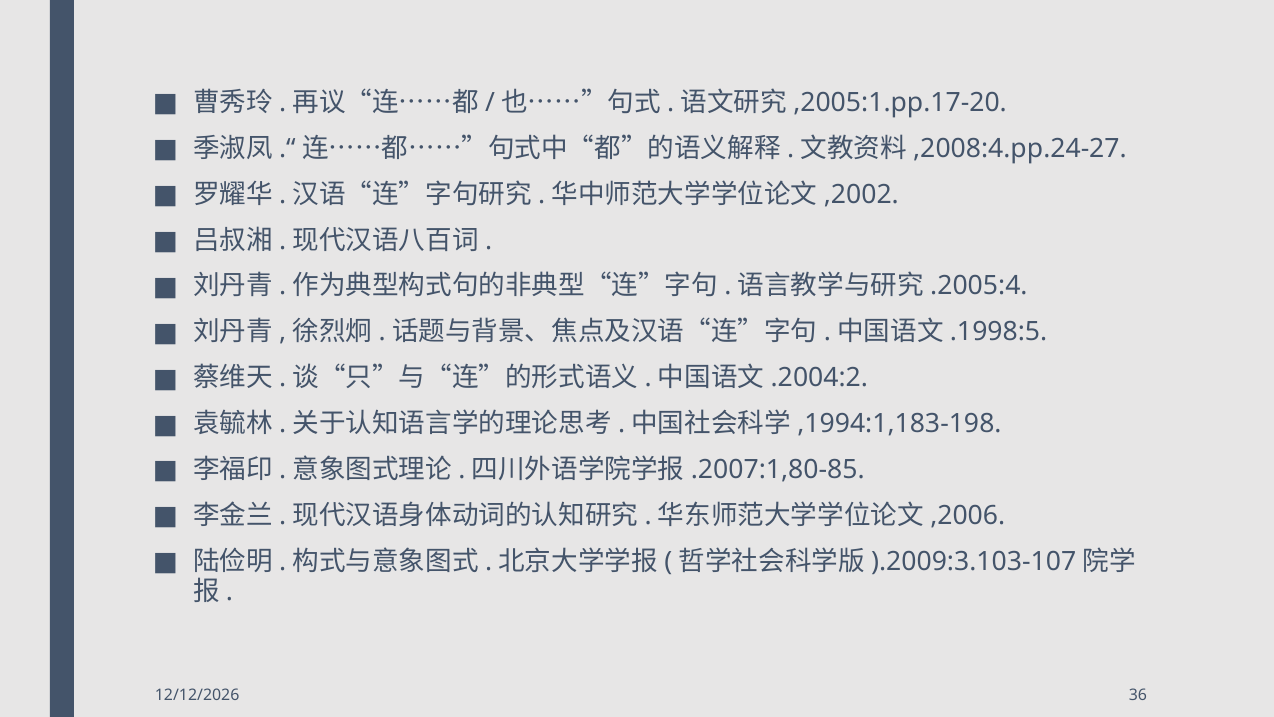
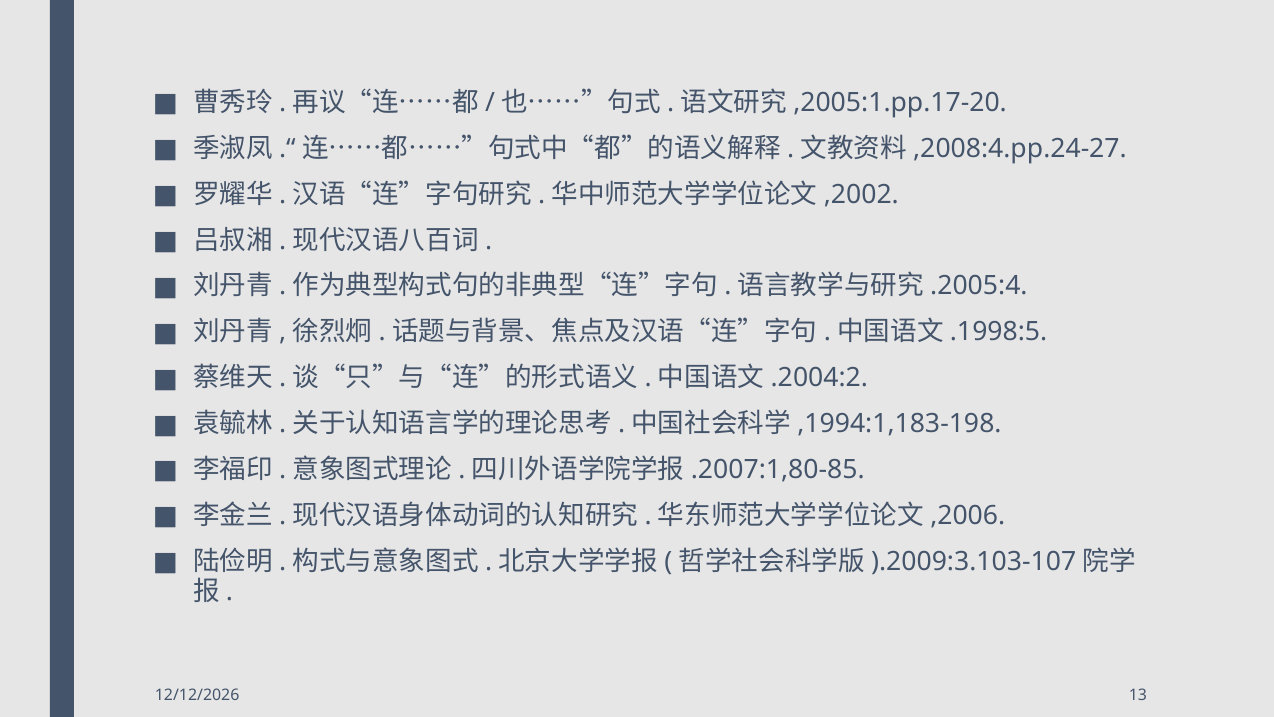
36: 36 -> 13
